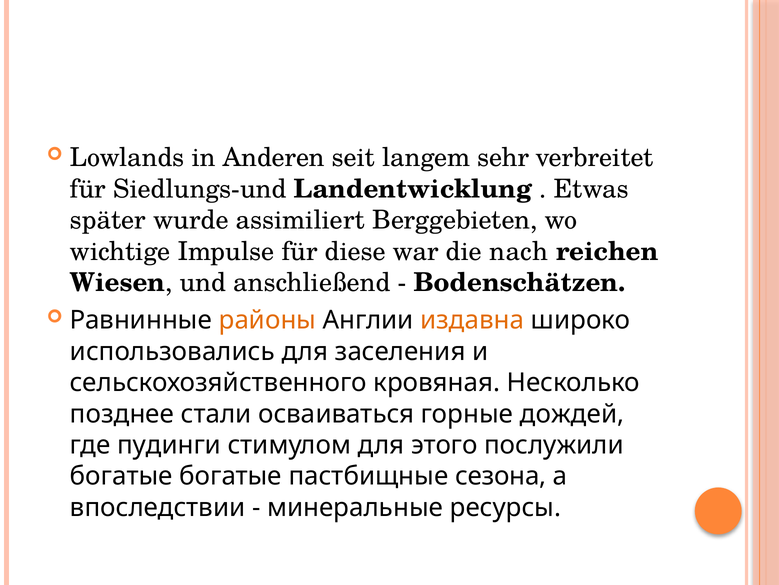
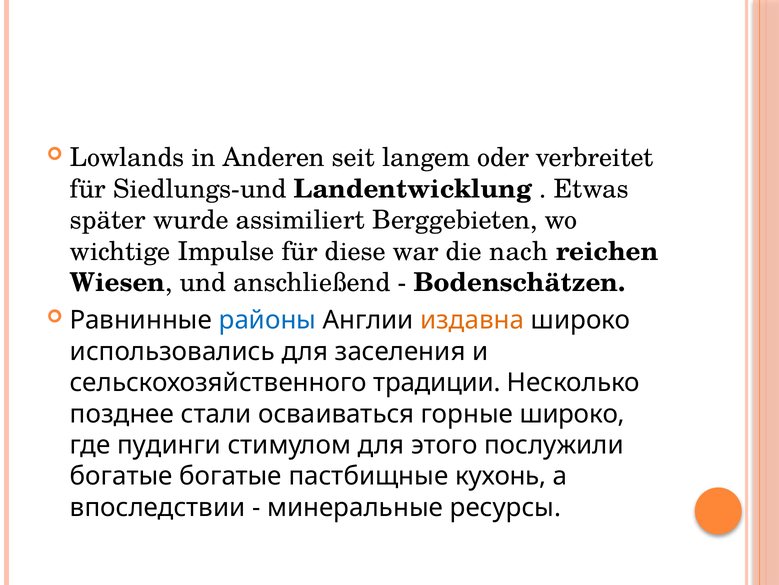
sehr: sehr -> oder
районы colour: orange -> blue
кровяная: кровяная -> традиции
горные дождей: дождей -> широко
сезона: сезона -> кухонь
